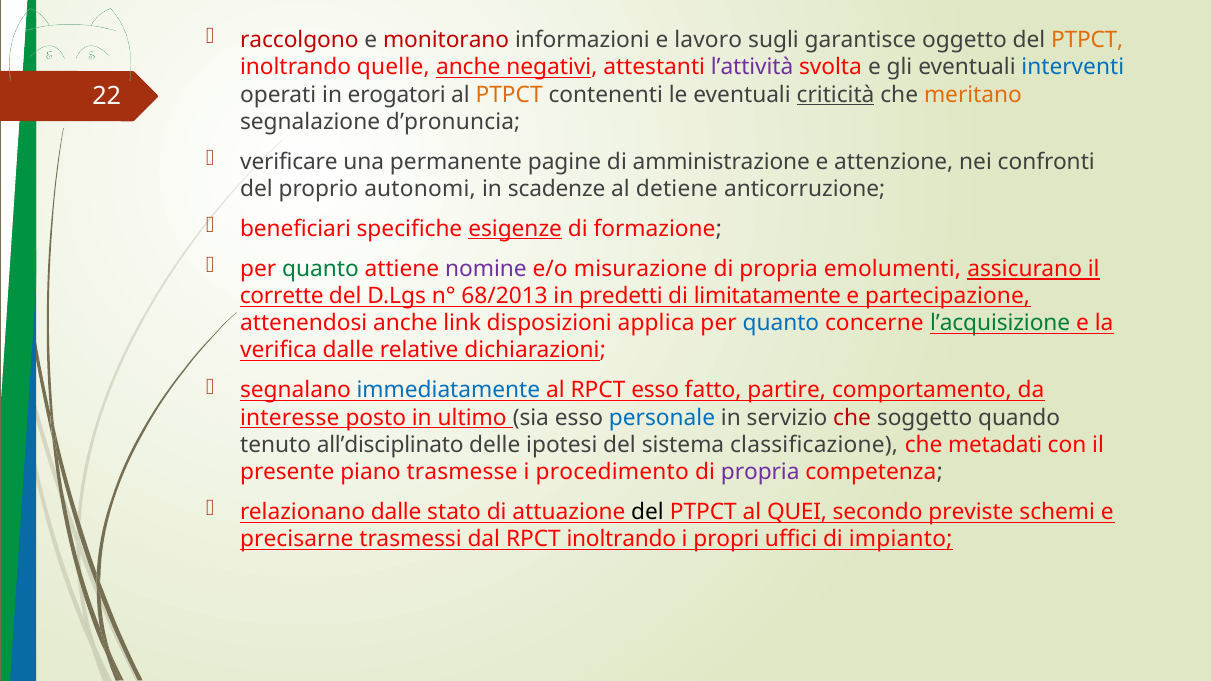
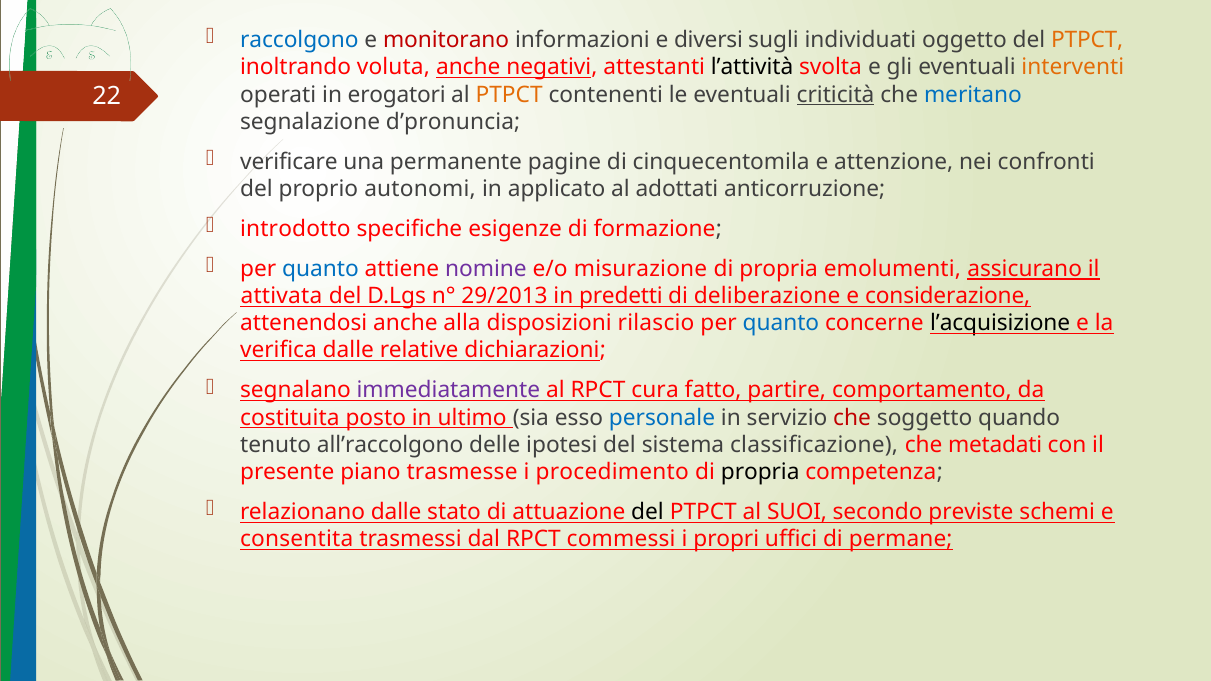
raccolgono colour: red -> blue
lavoro: lavoro -> diversi
garantisce: garantisce -> individuati
quelle: quelle -> voluta
l’attività colour: purple -> black
interventi colour: blue -> orange
meritano colour: orange -> blue
amministrazione: amministrazione -> cinquecentomila
scadenze: scadenze -> applicato
detiene: detiene -> adottati
beneficiari: beneficiari -> introdotto
esigenze underline: present -> none
quanto at (320, 269) colour: green -> blue
corrette: corrette -> attivata
68/2013: 68/2013 -> 29/2013
limitatamente: limitatamente -> deliberazione
partecipazione: partecipazione -> considerazione
link: link -> alla
applica: applica -> rilascio
l’acquisizione colour: green -> black
immediatamente colour: blue -> purple
RPCT esso: esso -> cura
interesse: interesse -> costituita
all’disciplinato: all’disciplinato -> all’raccolgono
propria at (760, 472) colour: purple -> black
QUEI: QUEI -> SUOI
precisarne: precisarne -> consentita
RPCT inoltrando: inoltrando -> commessi
impianto: impianto -> permane
